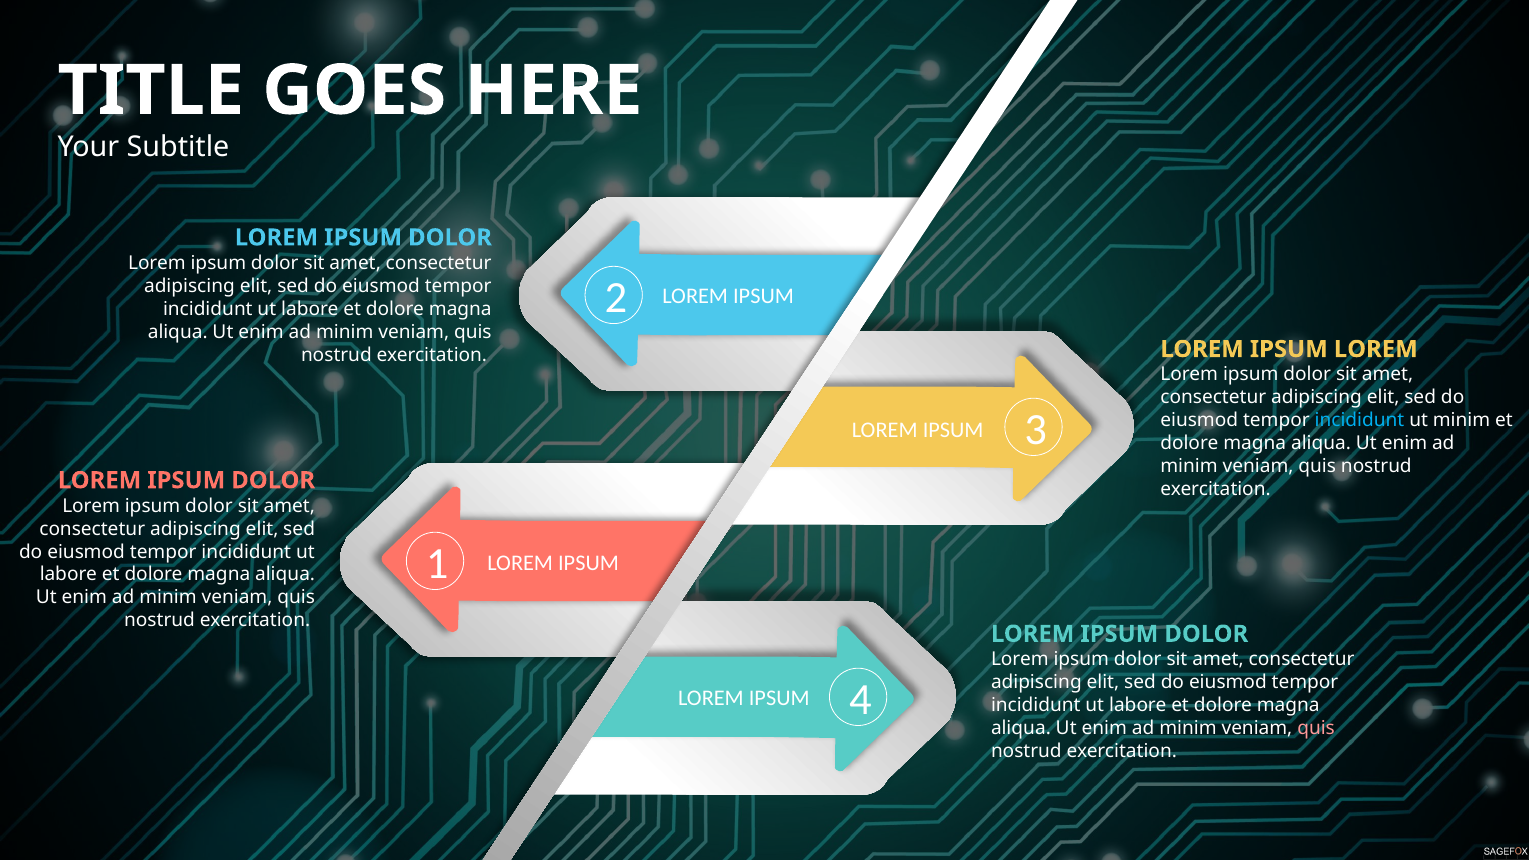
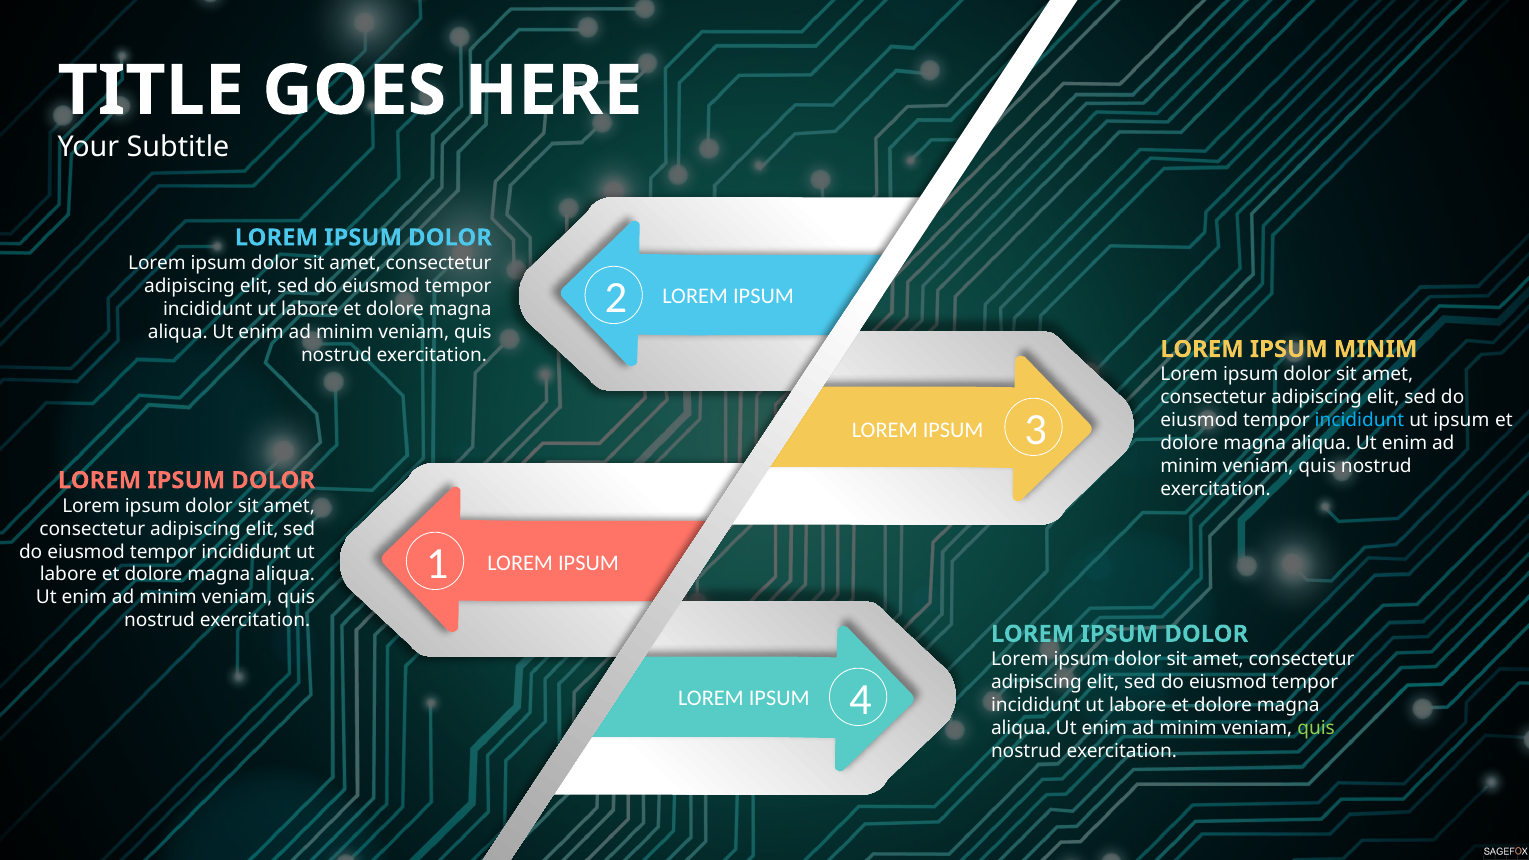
LOREM at (1376, 349): LOREM -> MINIM
ut minim: minim -> ipsum
quis at (1316, 728) colour: pink -> light green
